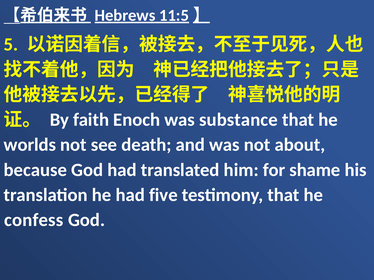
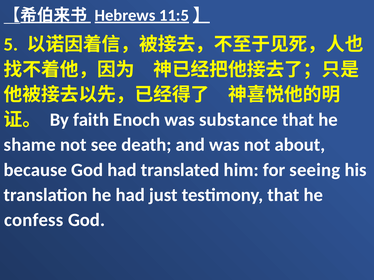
worlds: worlds -> shame
shame: shame -> seeing
five: five -> just
